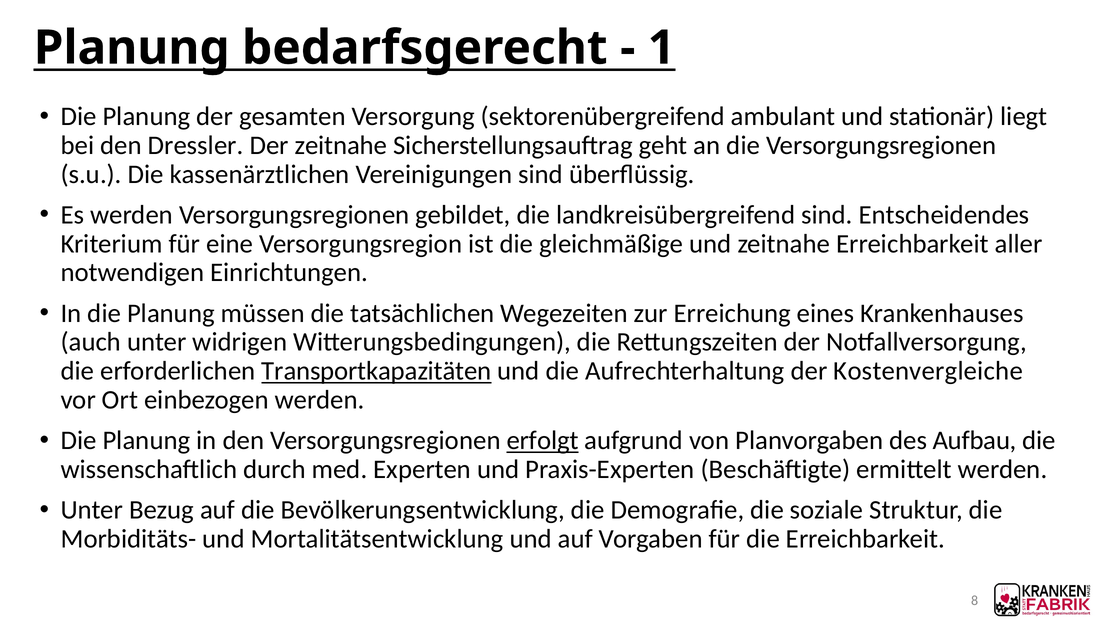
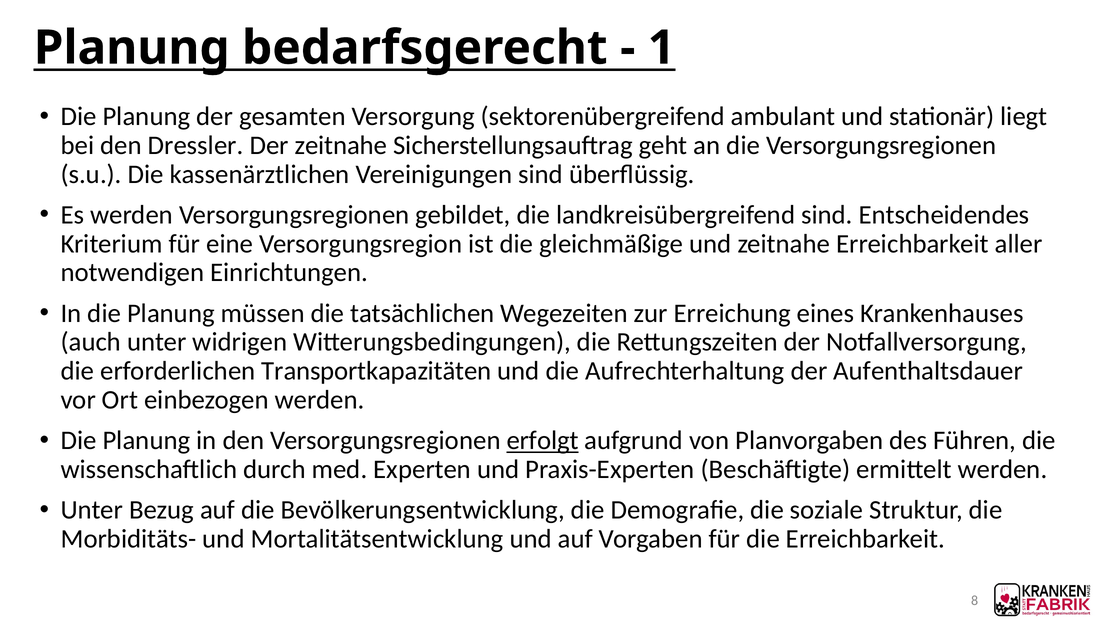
Transportkapazitäten underline: present -> none
Kostenvergleiche: Kostenvergleiche -> Aufenthaltsdauer
Aufbau: Aufbau -> Führen
